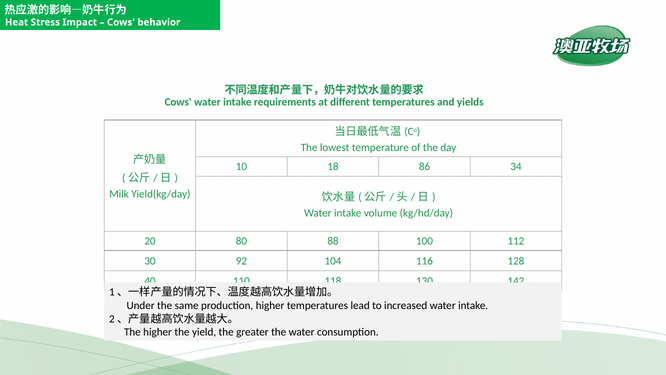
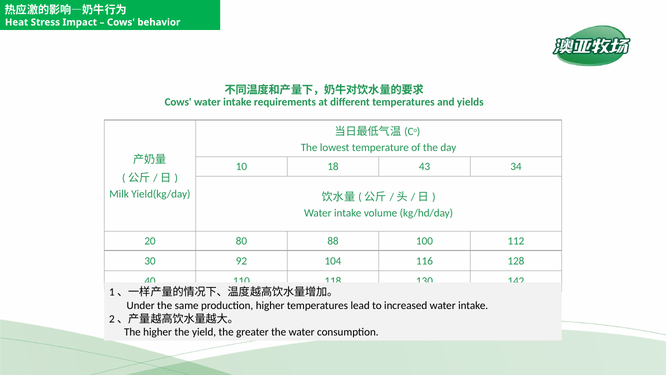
86: 86 -> 43
